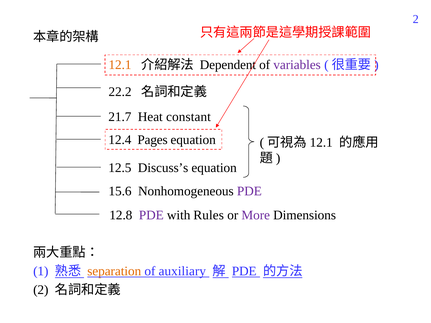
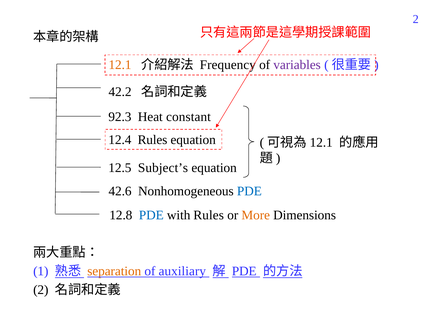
Dependent: Dependent -> Frequency
22.2: 22.2 -> 42.2
21.7: 21.7 -> 92.3
12.4 Pages: Pages -> Rules
Discuss’s: Discuss’s -> Subject’s
15.6: 15.6 -> 42.6
PDE at (249, 191) colour: purple -> blue
PDE at (151, 215) colour: purple -> blue
More colour: purple -> orange
